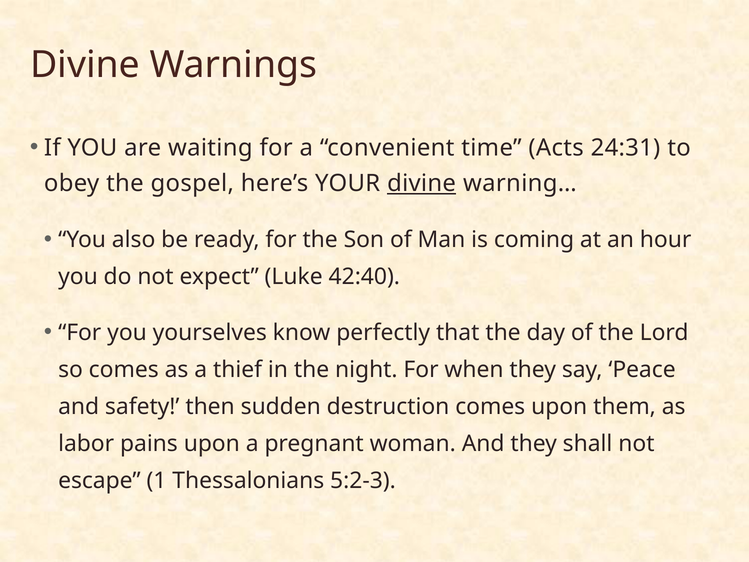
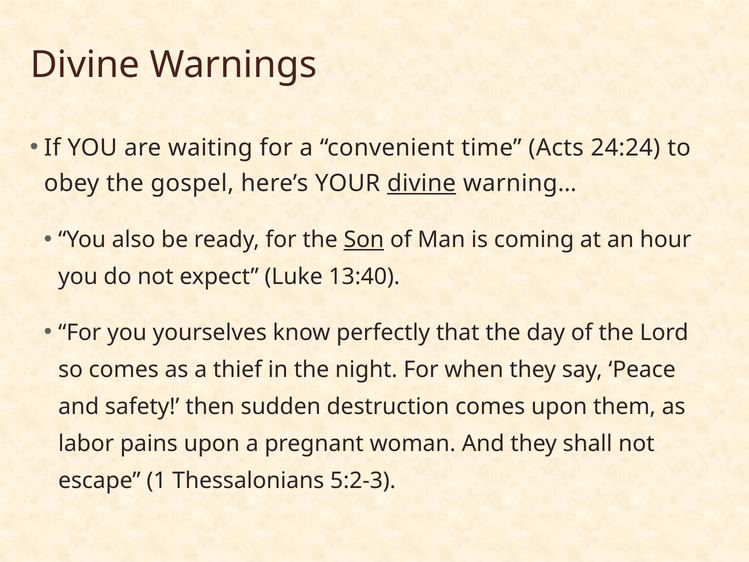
24:31: 24:31 -> 24:24
Son underline: none -> present
42:40: 42:40 -> 13:40
